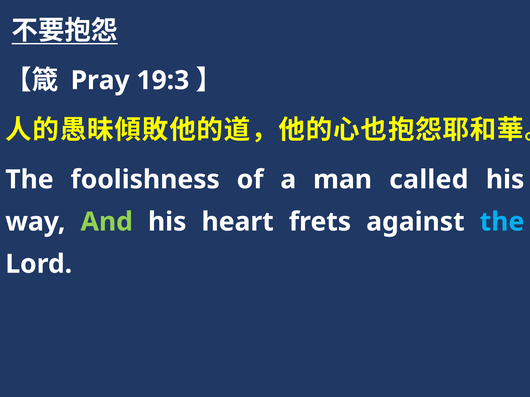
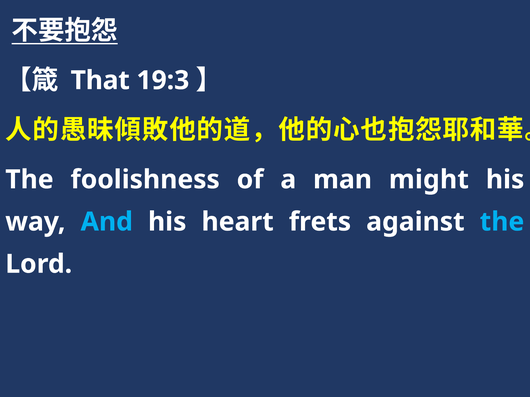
Pray: Pray -> That
called: called -> might
And colour: light green -> light blue
